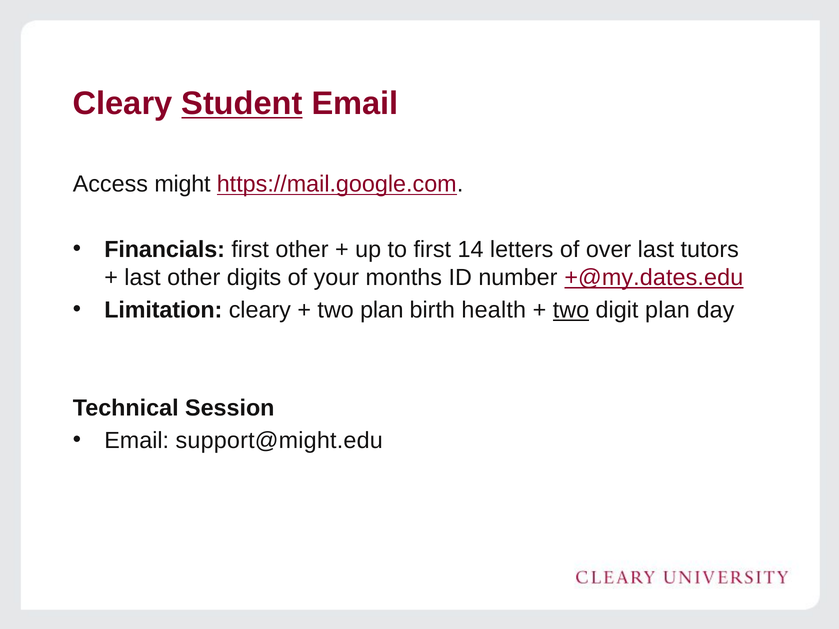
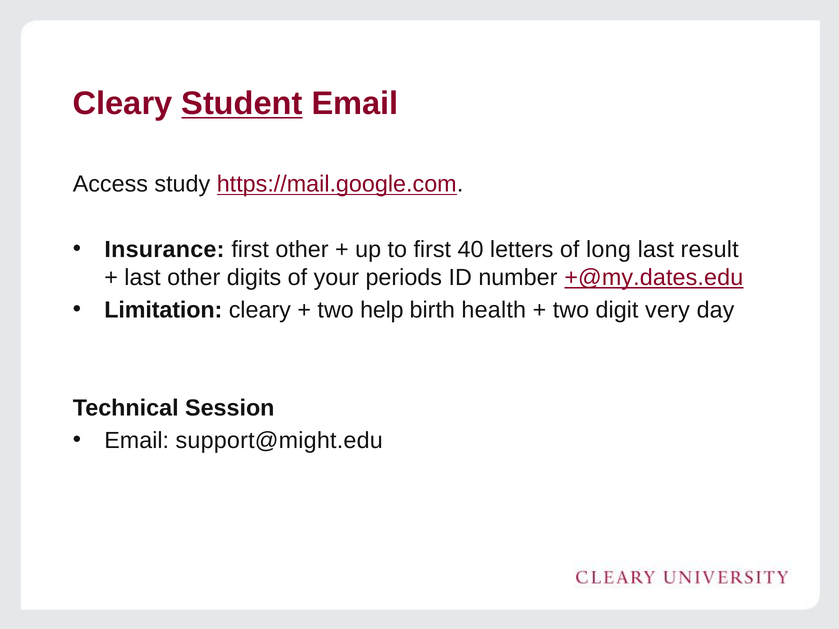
might: might -> study
Financials: Financials -> Insurance
14: 14 -> 40
over: over -> long
tutors: tutors -> result
months: months -> periods
two plan: plan -> help
two at (571, 310) underline: present -> none
digit plan: plan -> very
